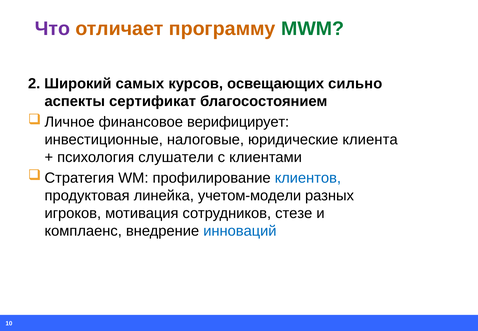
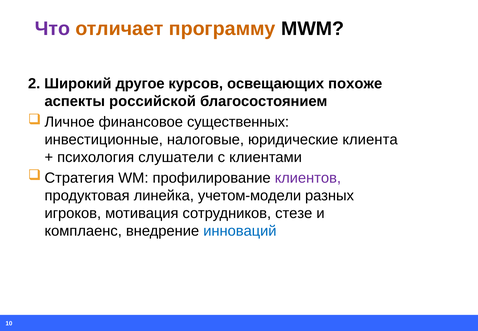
MWM colour: green -> black
самых: самых -> другое
сильно: сильно -> похоже
сертификат: сертификат -> российской
верифицирует: верифицирует -> существенных
клиентов colour: blue -> purple
